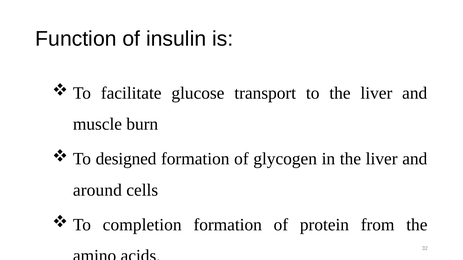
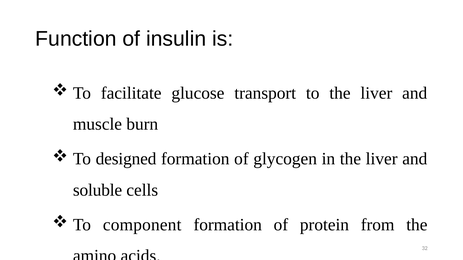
around: around -> soluble
completion: completion -> component
